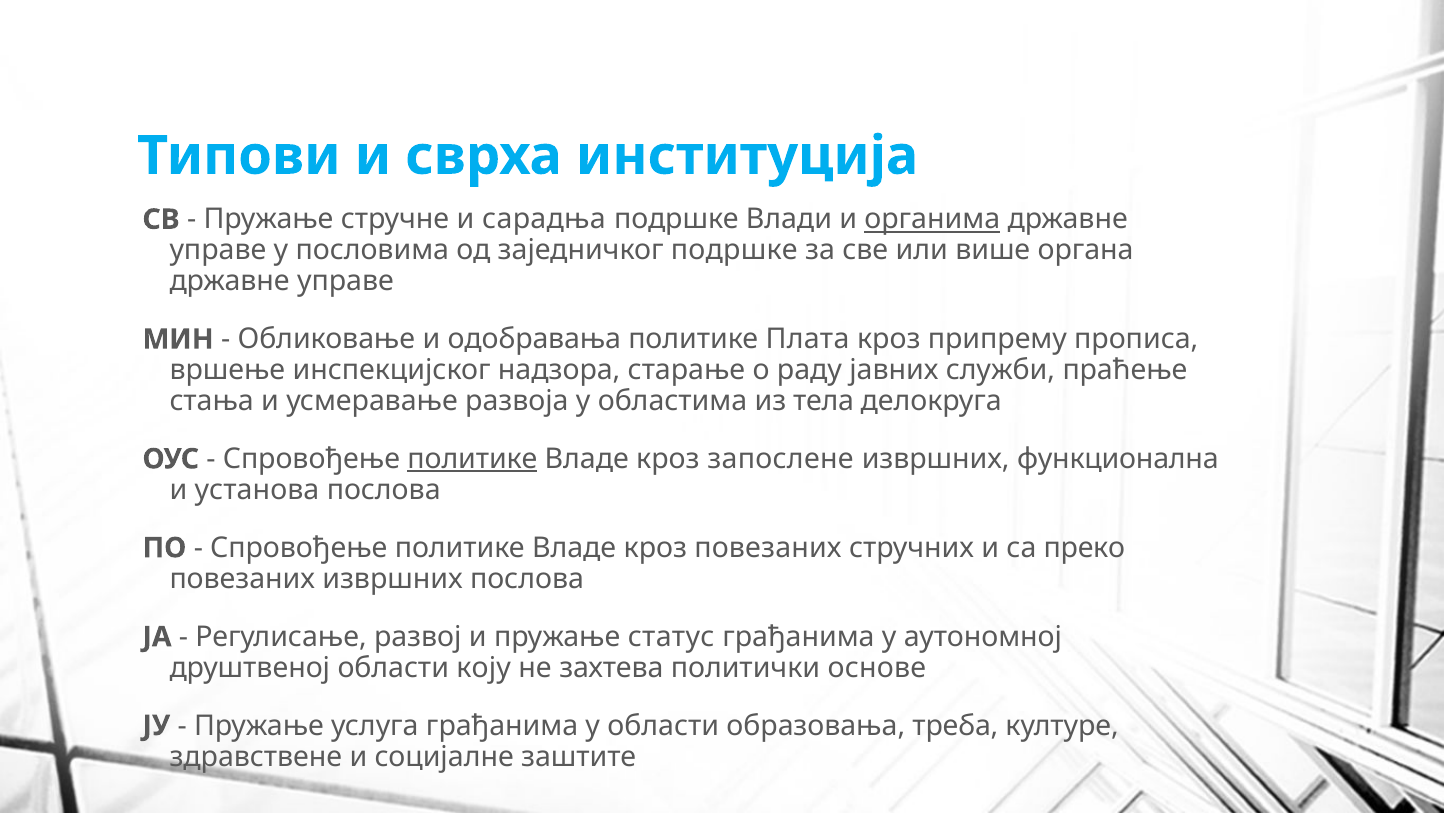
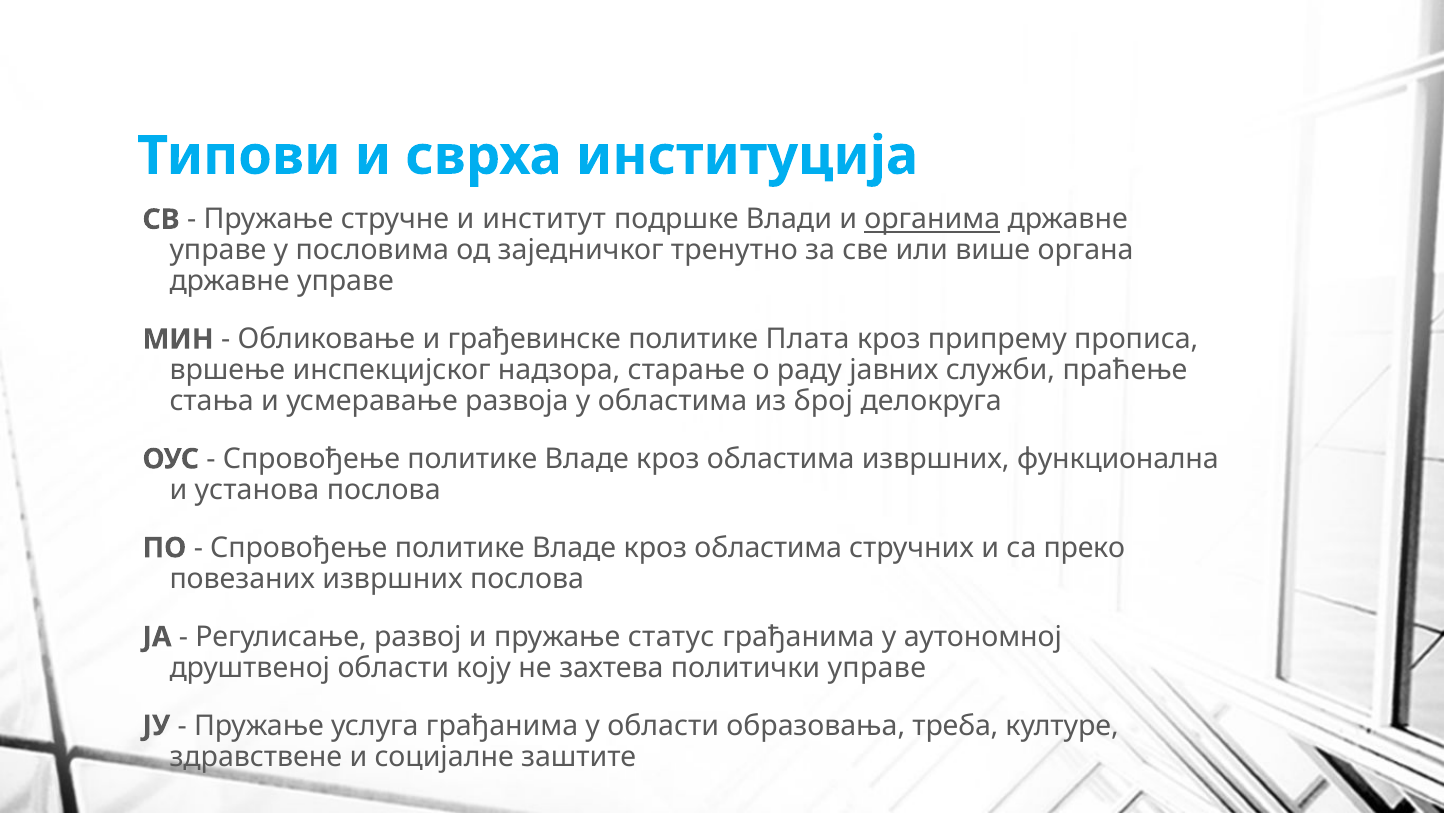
сарадња: сарадња -> институт
заједничког подршке: подршке -> тренутно
одобравања: одобравања -> грађевинске
тела: тела -> број
политике at (472, 459) underline: present -> none
запослене at (780, 459): запослене -> областима
повезаних at (768, 548): повезаних -> областима
политички основе: основе -> управе
